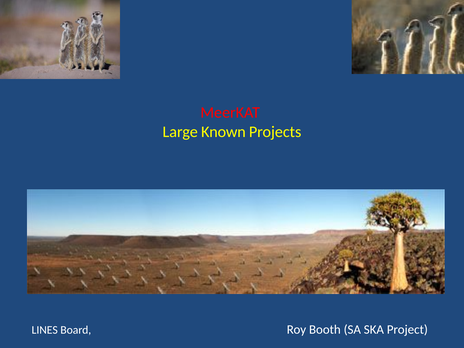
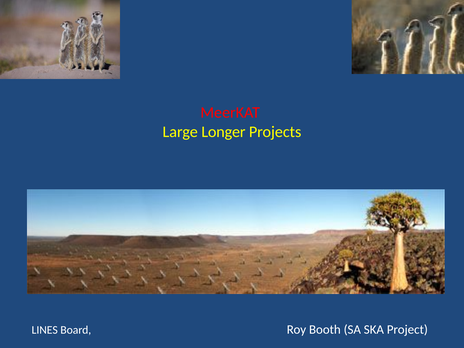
Known: Known -> Longer
